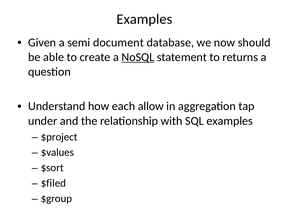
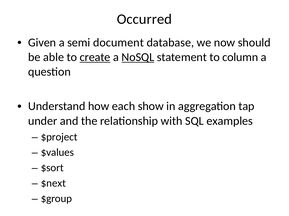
Examples at (144, 19): Examples -> Occurred
create underline: none -> present
returns: returns -> column
allow: allow -> show
$filed: $filed -> $next
